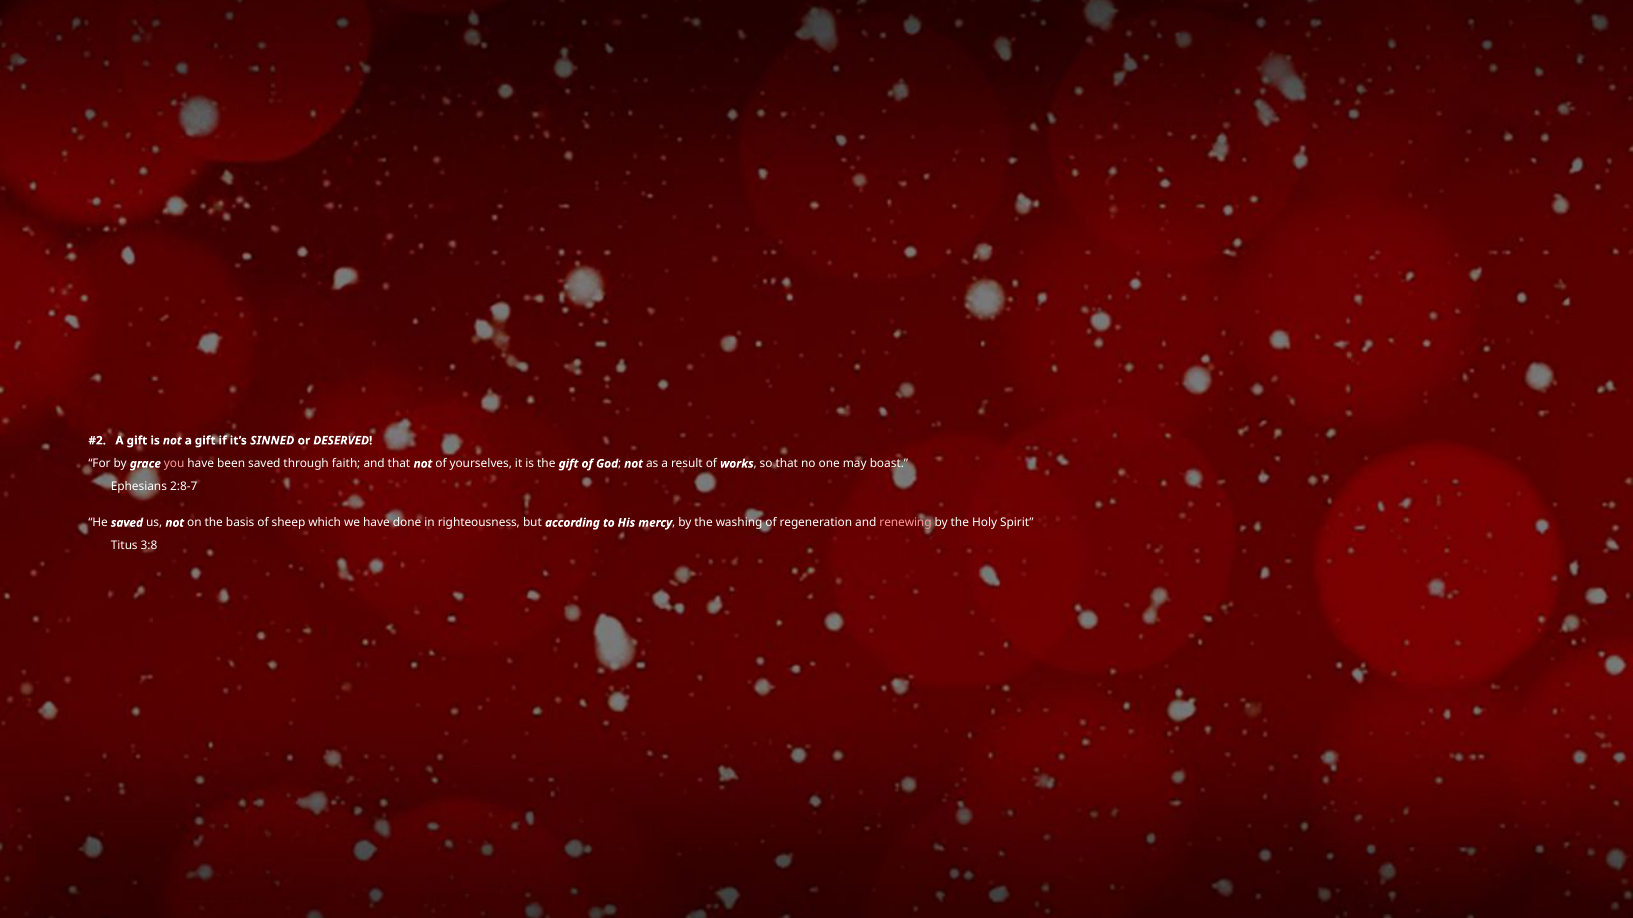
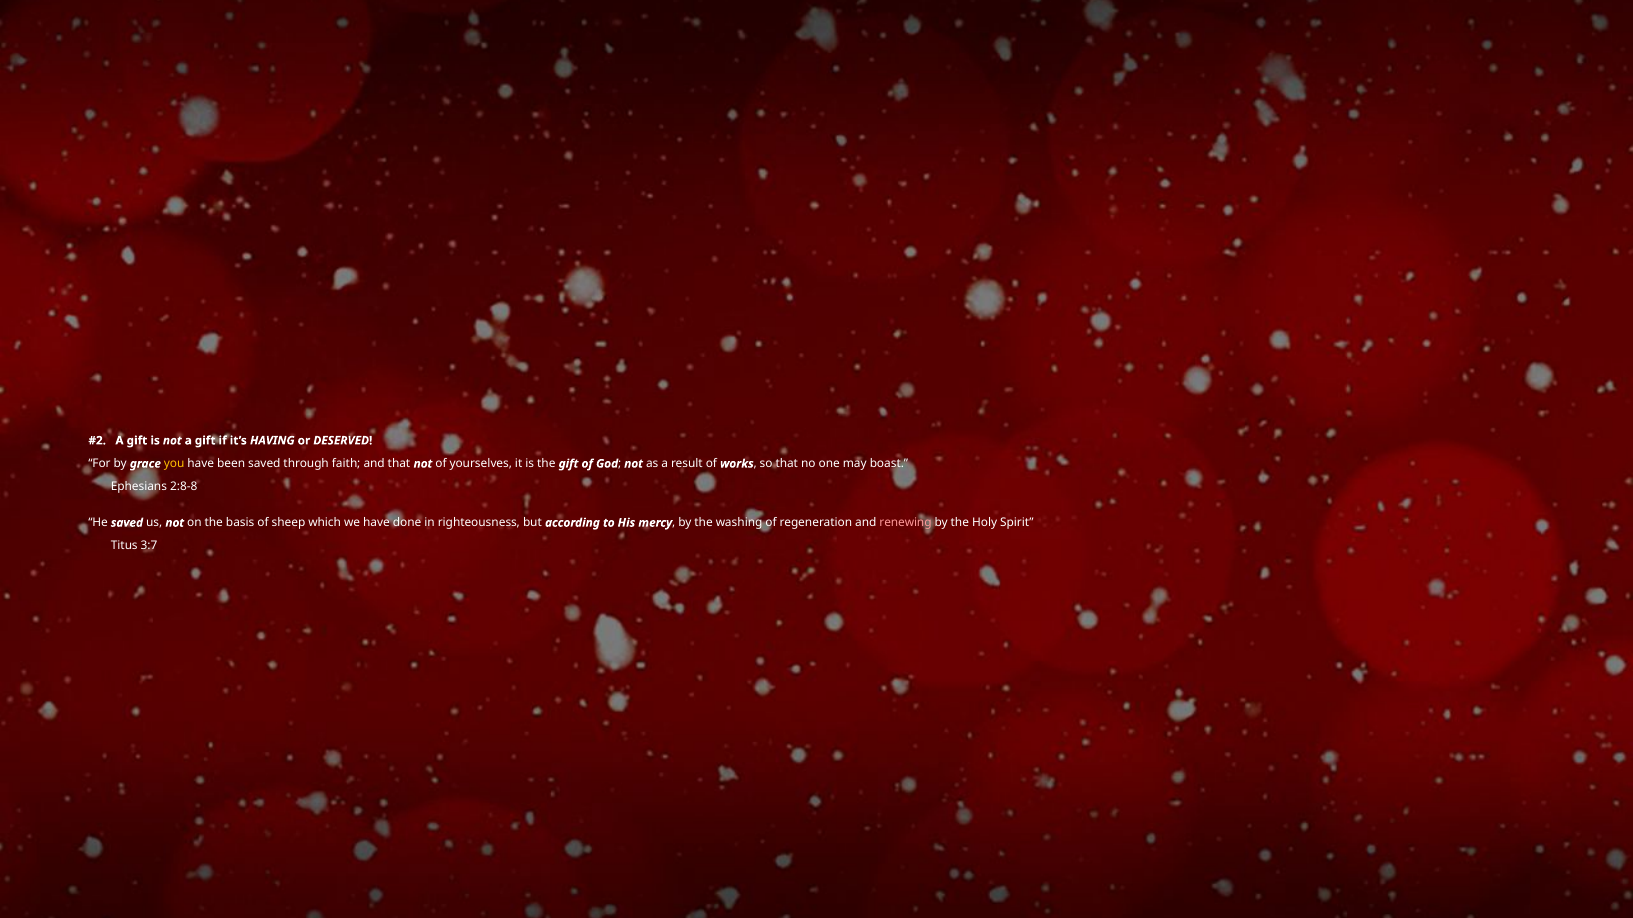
SINNED: SINNED -> HAVING
you colour: pink -> yellow
2:8-7: 2:8-7 -> 2:8-8
3:8: 3:8 -> 3:7
